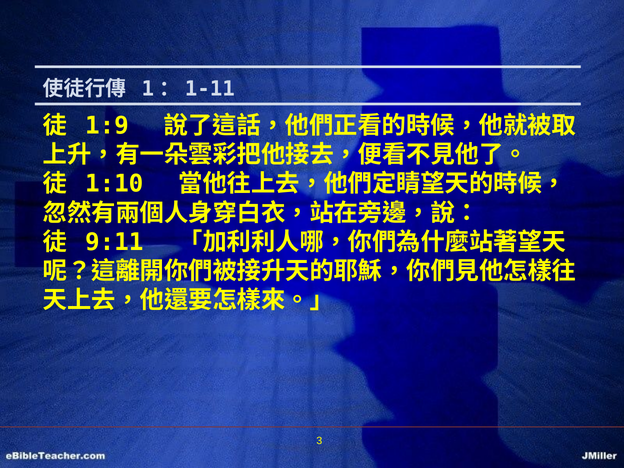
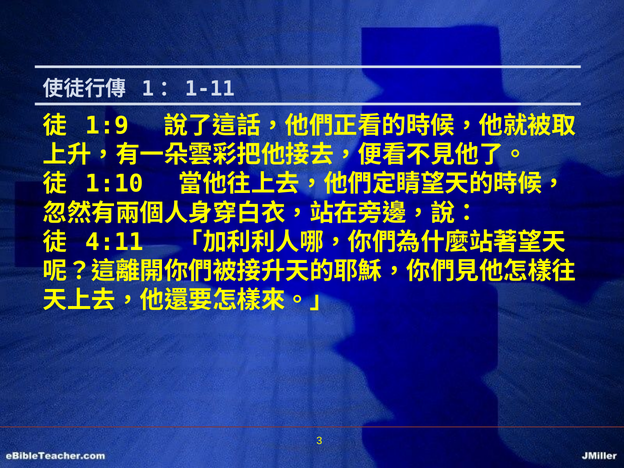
9:11: 9:11 -> 4:11
